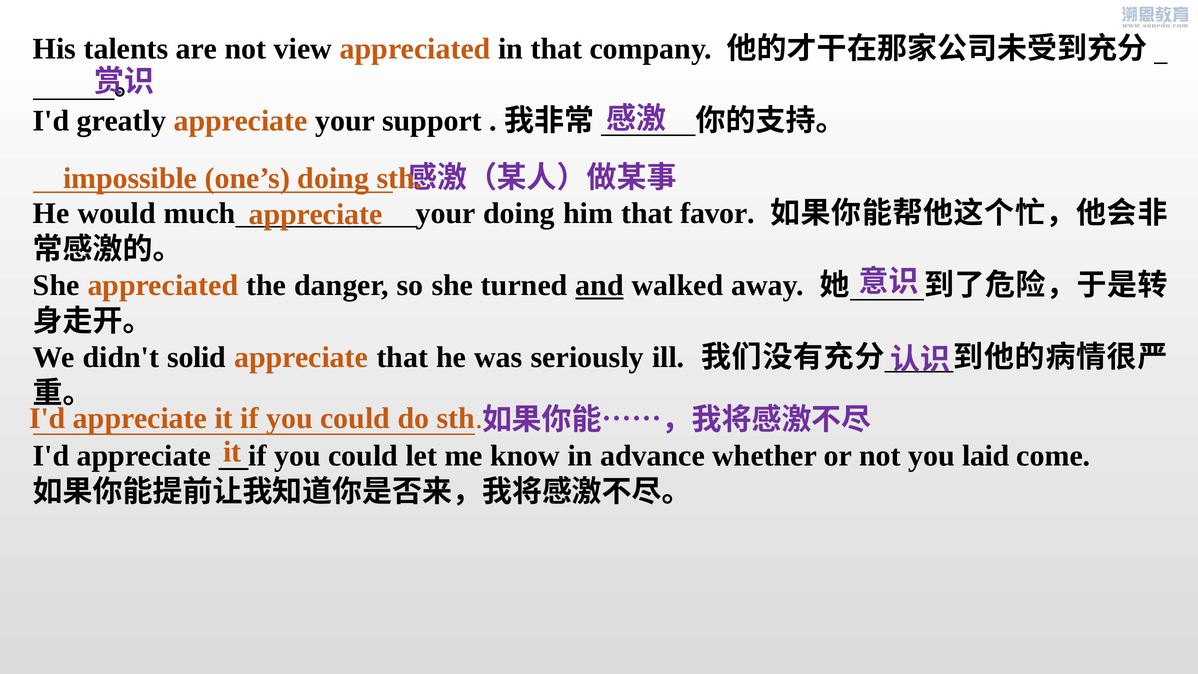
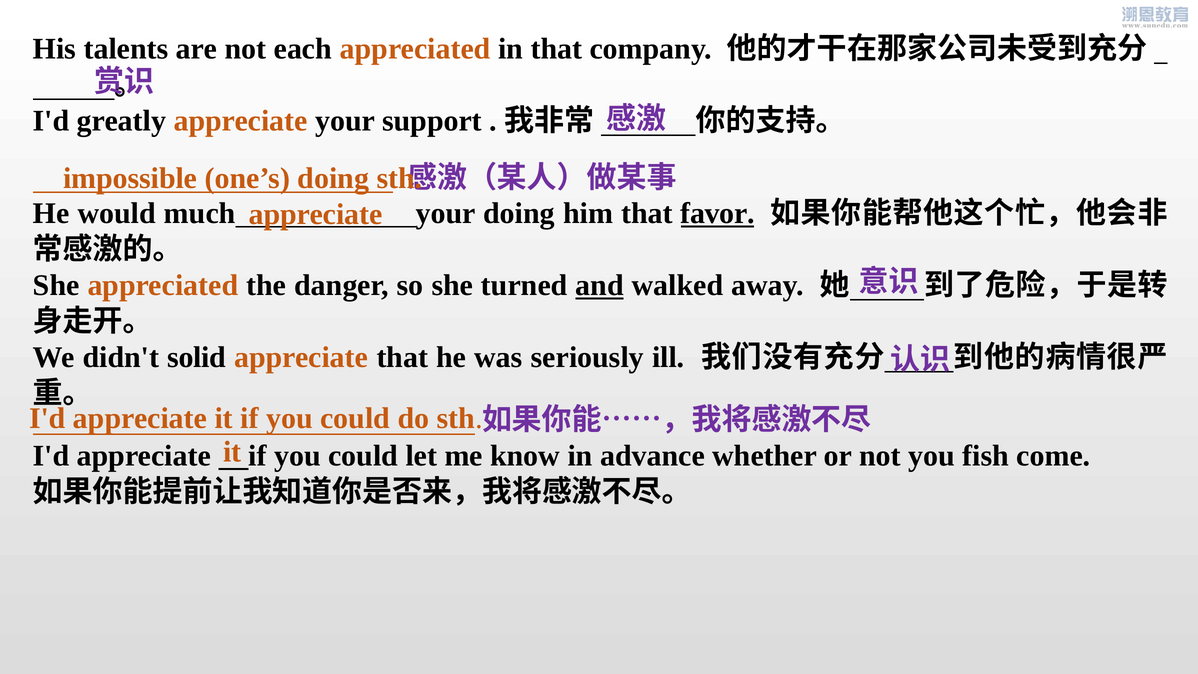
view: view -> each
favor underline: none -> present
laid: laid -> fish
